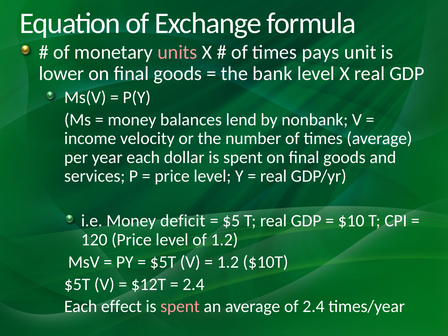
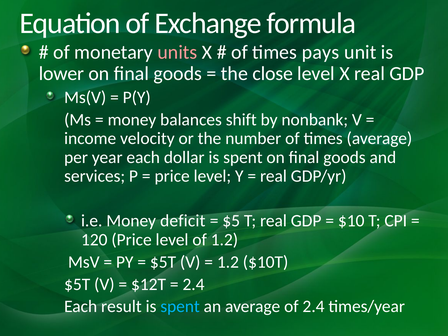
bank: bank -> close
lend: lend -> shift
effect: effect -> result
spent at (180, 307) colour: pink -> light blue
